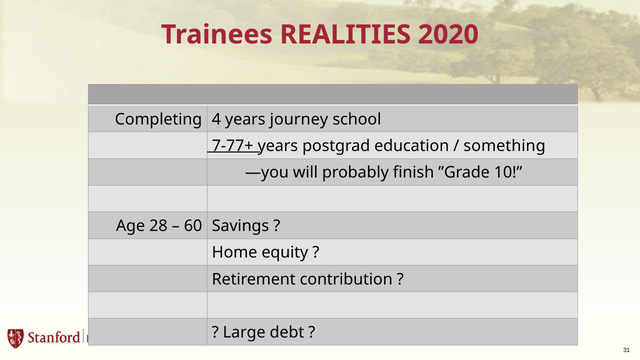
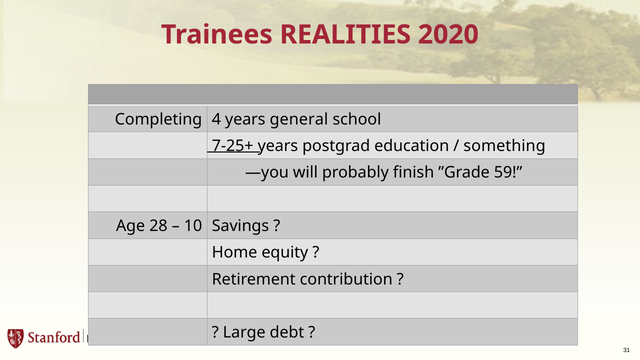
journey: journey -> general
7-77+: 7-77+ -> 7-25+
10: 10 -> 59
60: 60 -> 10
